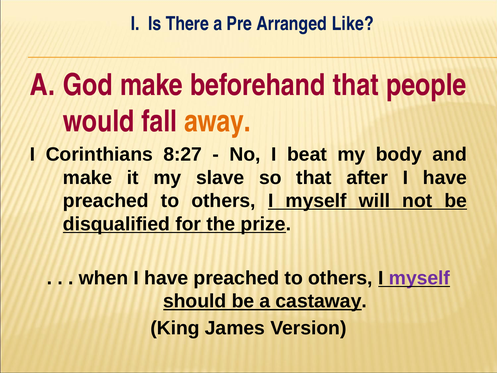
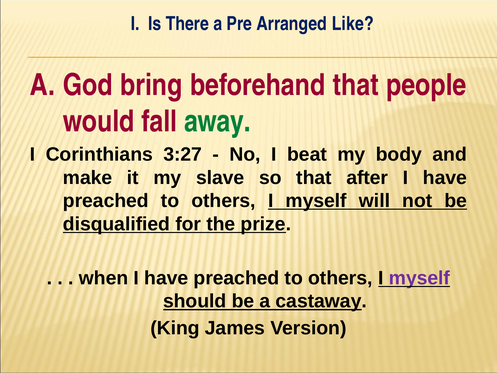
God make: make -> bring
away colour: orange -> green
8:27: 8:27 -> 3:27
